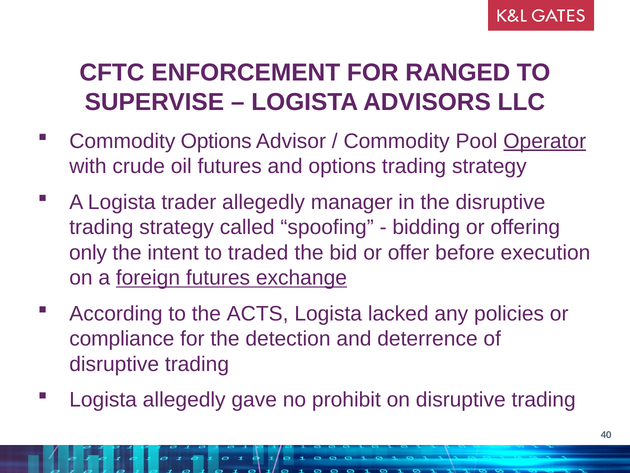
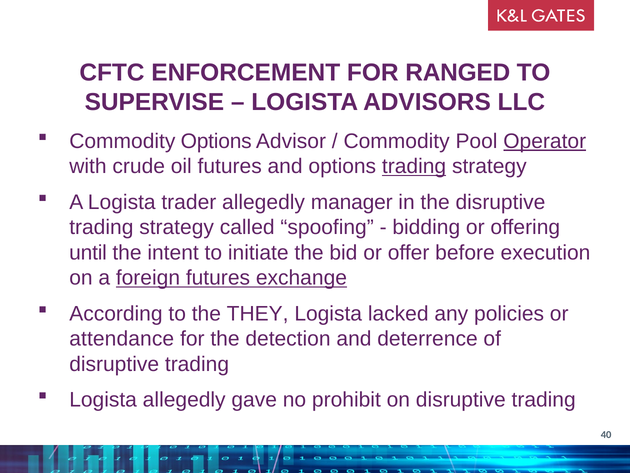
trading at (414, 166) underline: none -> present
only: only -> until
traded: traded -> initiate
ACTS: ACTS -> THEY
compliance: compliance -> attendance
